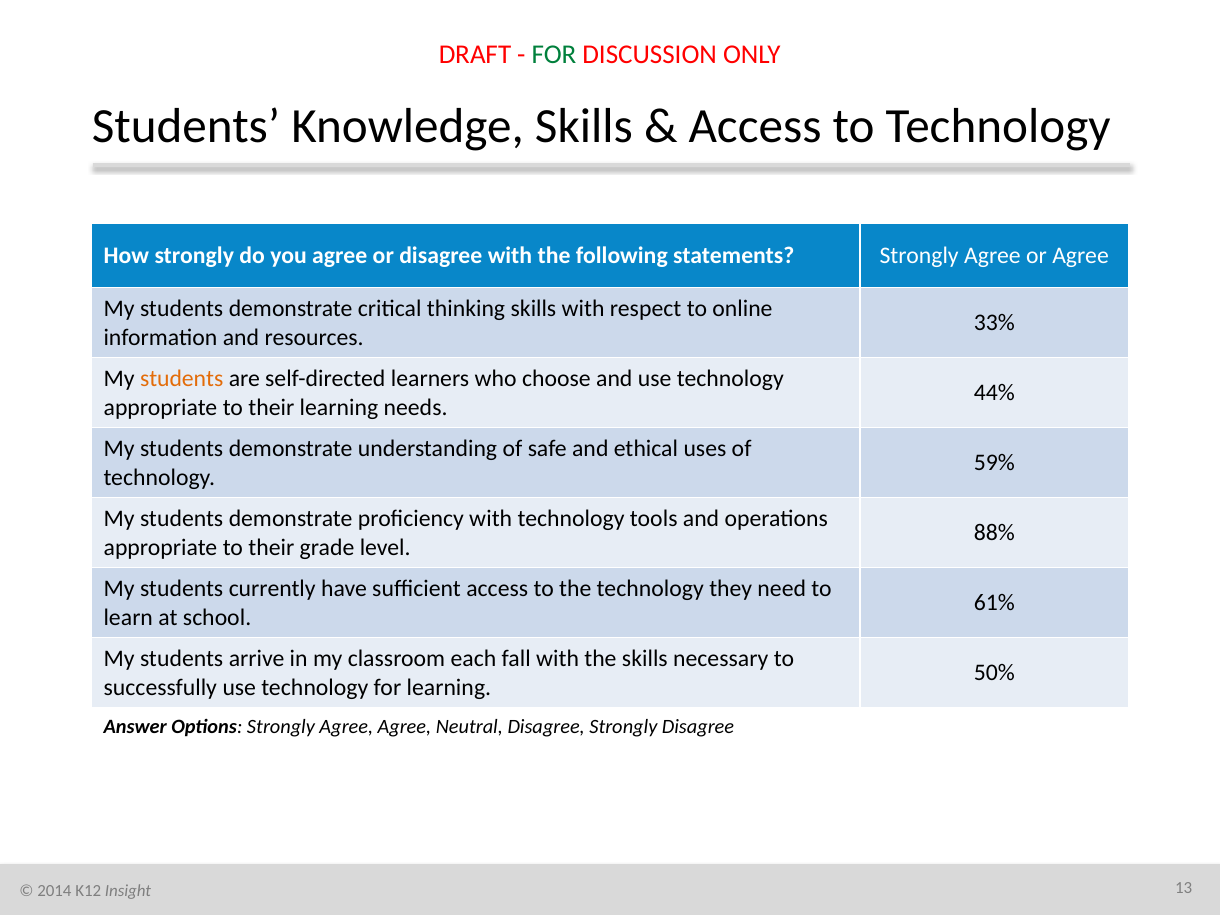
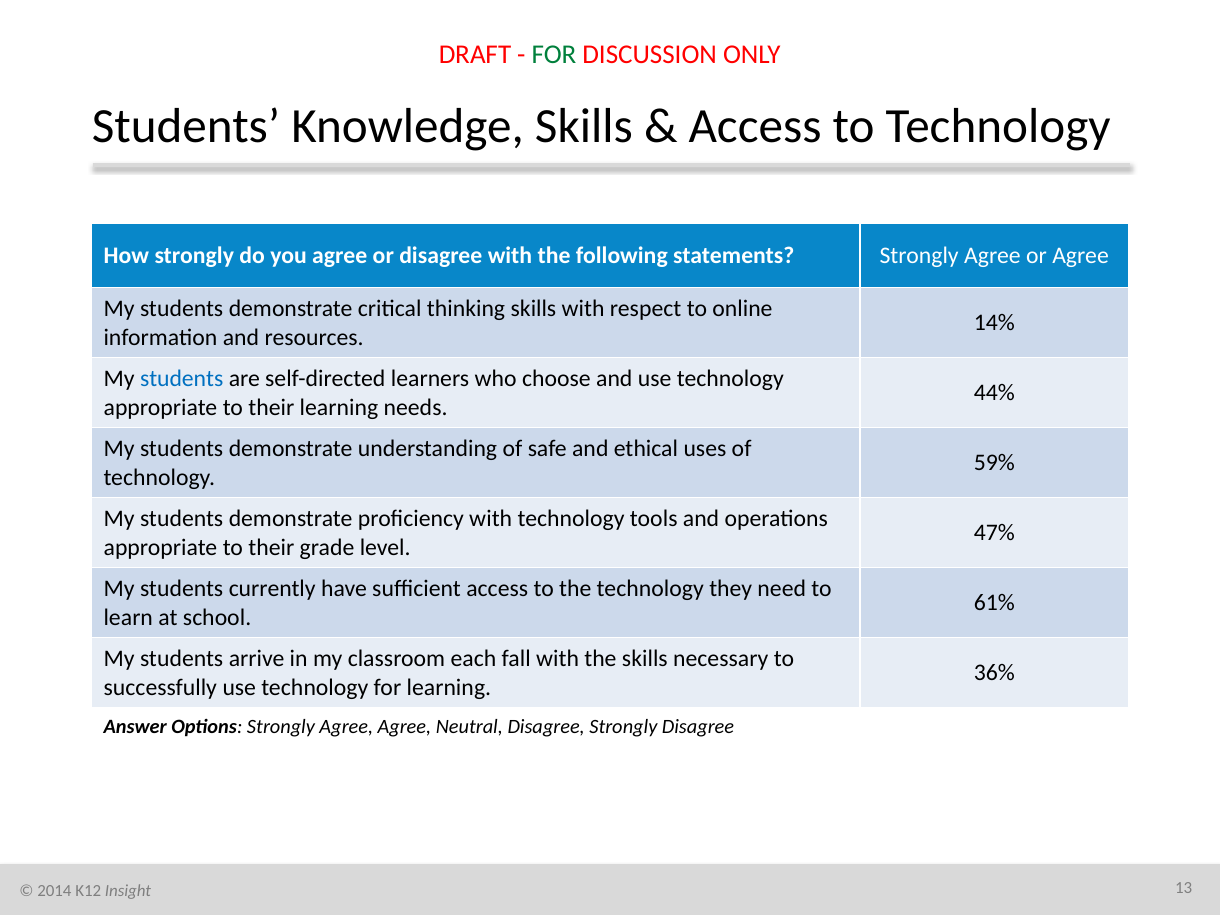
33%: 33% -> 14%
students at (182, 379) colour: orange -> blue
88%: 88% -> 47%
50%: 50% -> 36%
